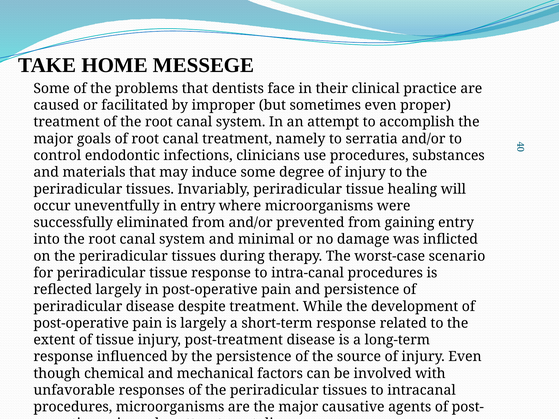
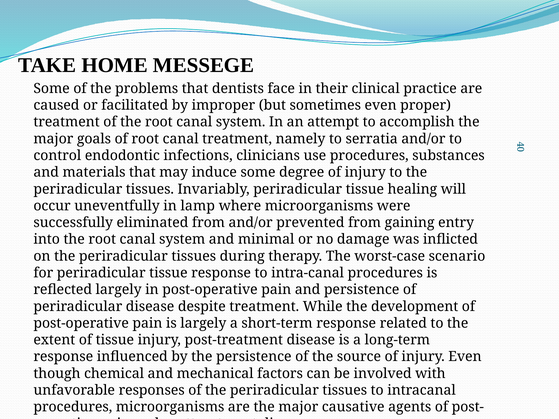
in entry: entry -> lamp
